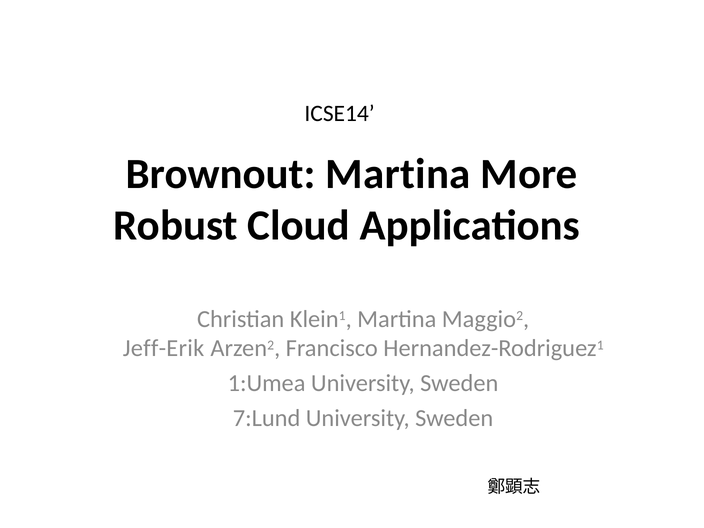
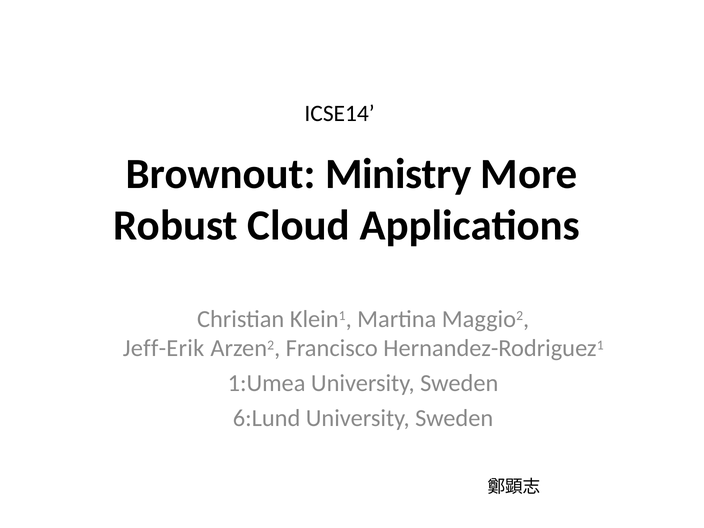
Brownout Martina: Martina -> Ministry
7:Lund: 7:Lund -> 6:Lund
